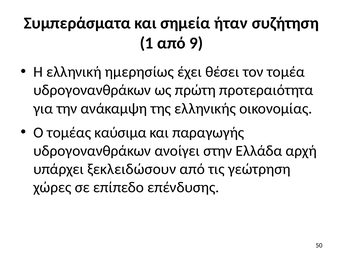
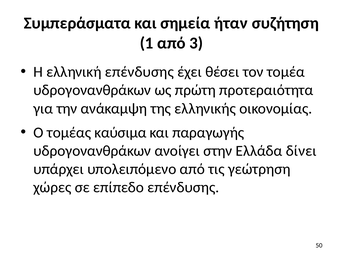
9: 9 -> 3
ελληνική ημερησίως: ημερησίως -> επένδυσης
αρχή: αρχή -> δίνει
ξεκλειδώσουν: ξεκλειδώσουν -> υπολειπόμενο
